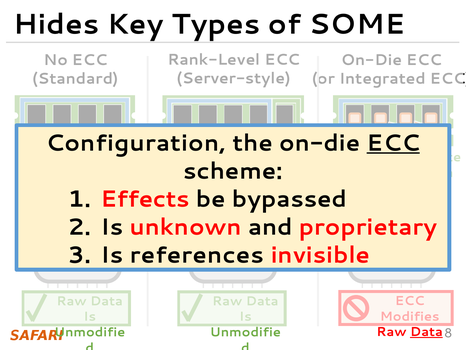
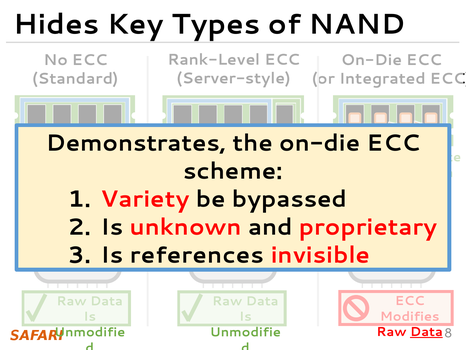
SOME: SOME -> NAND
Configuration: Configuration -> Demonstrates
ECC at (393, 143) underline: present -> none
Effects: Effects -> Variety
